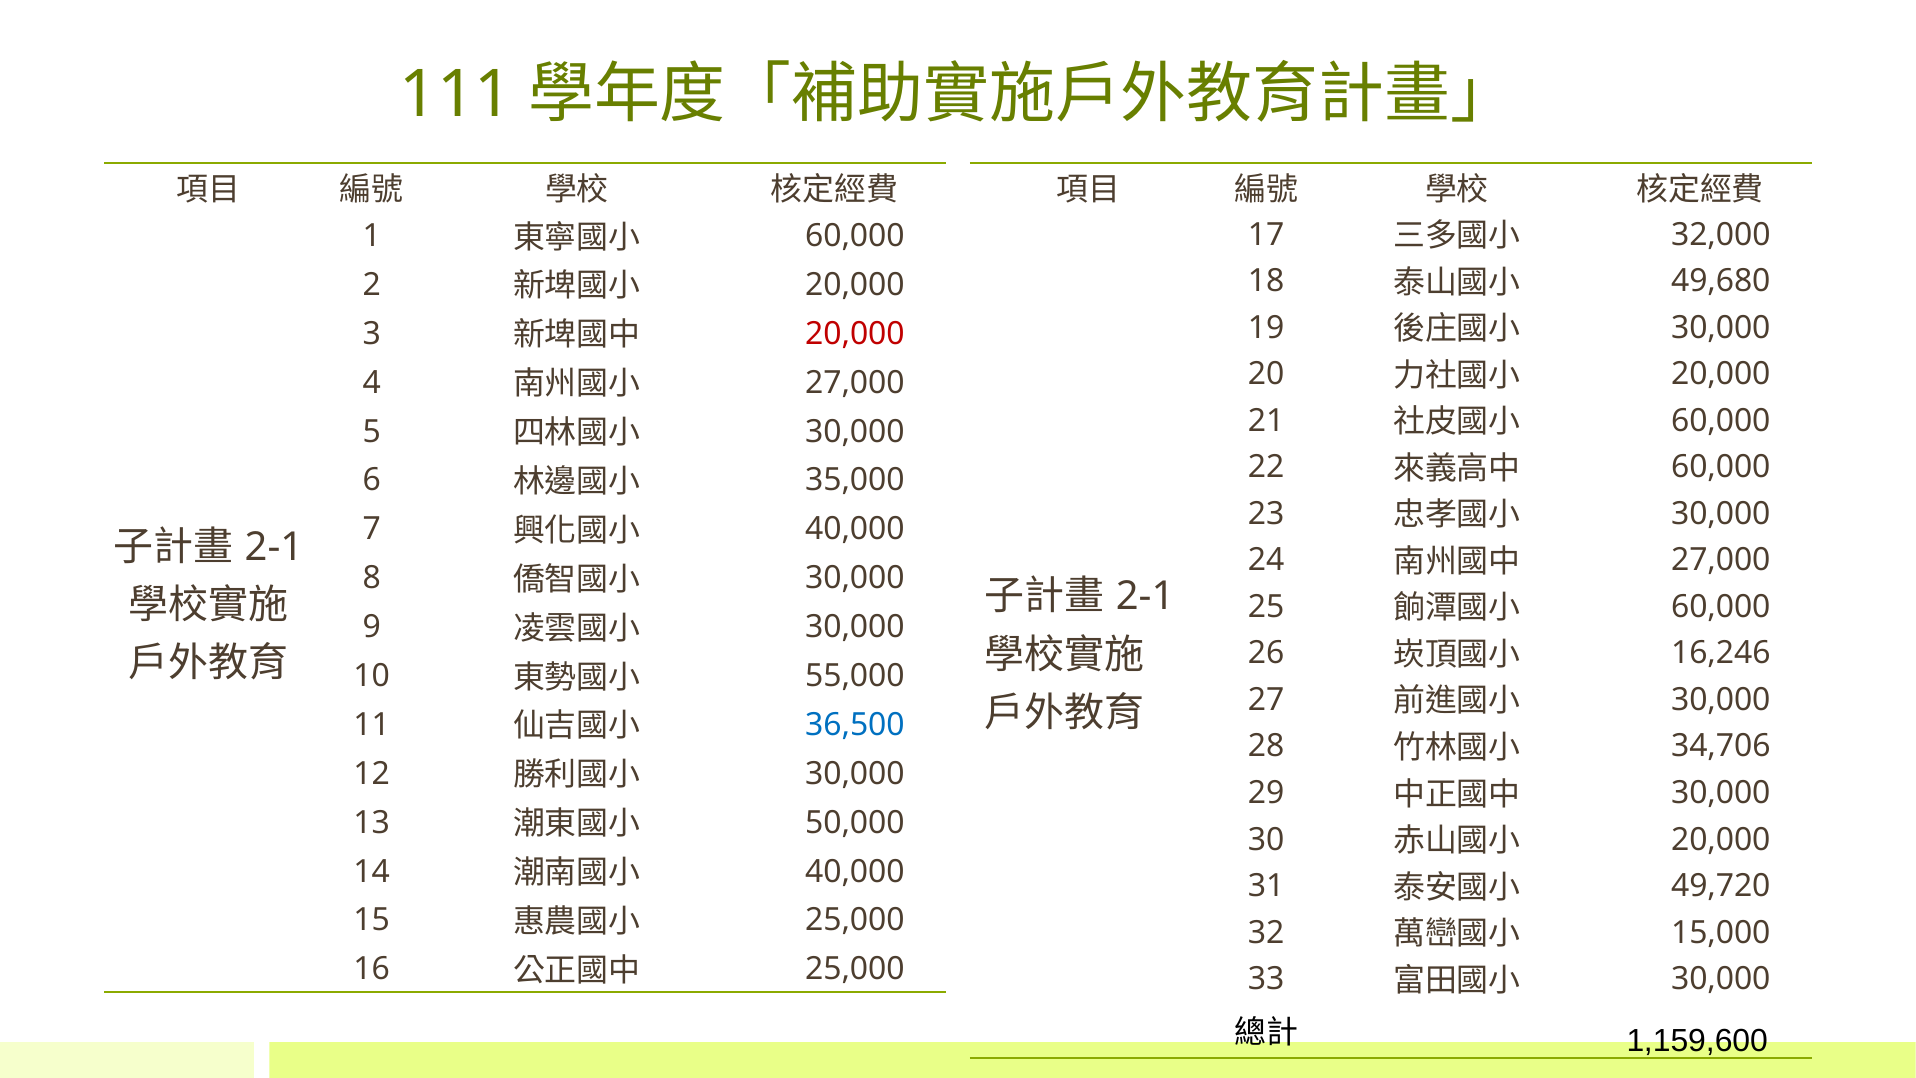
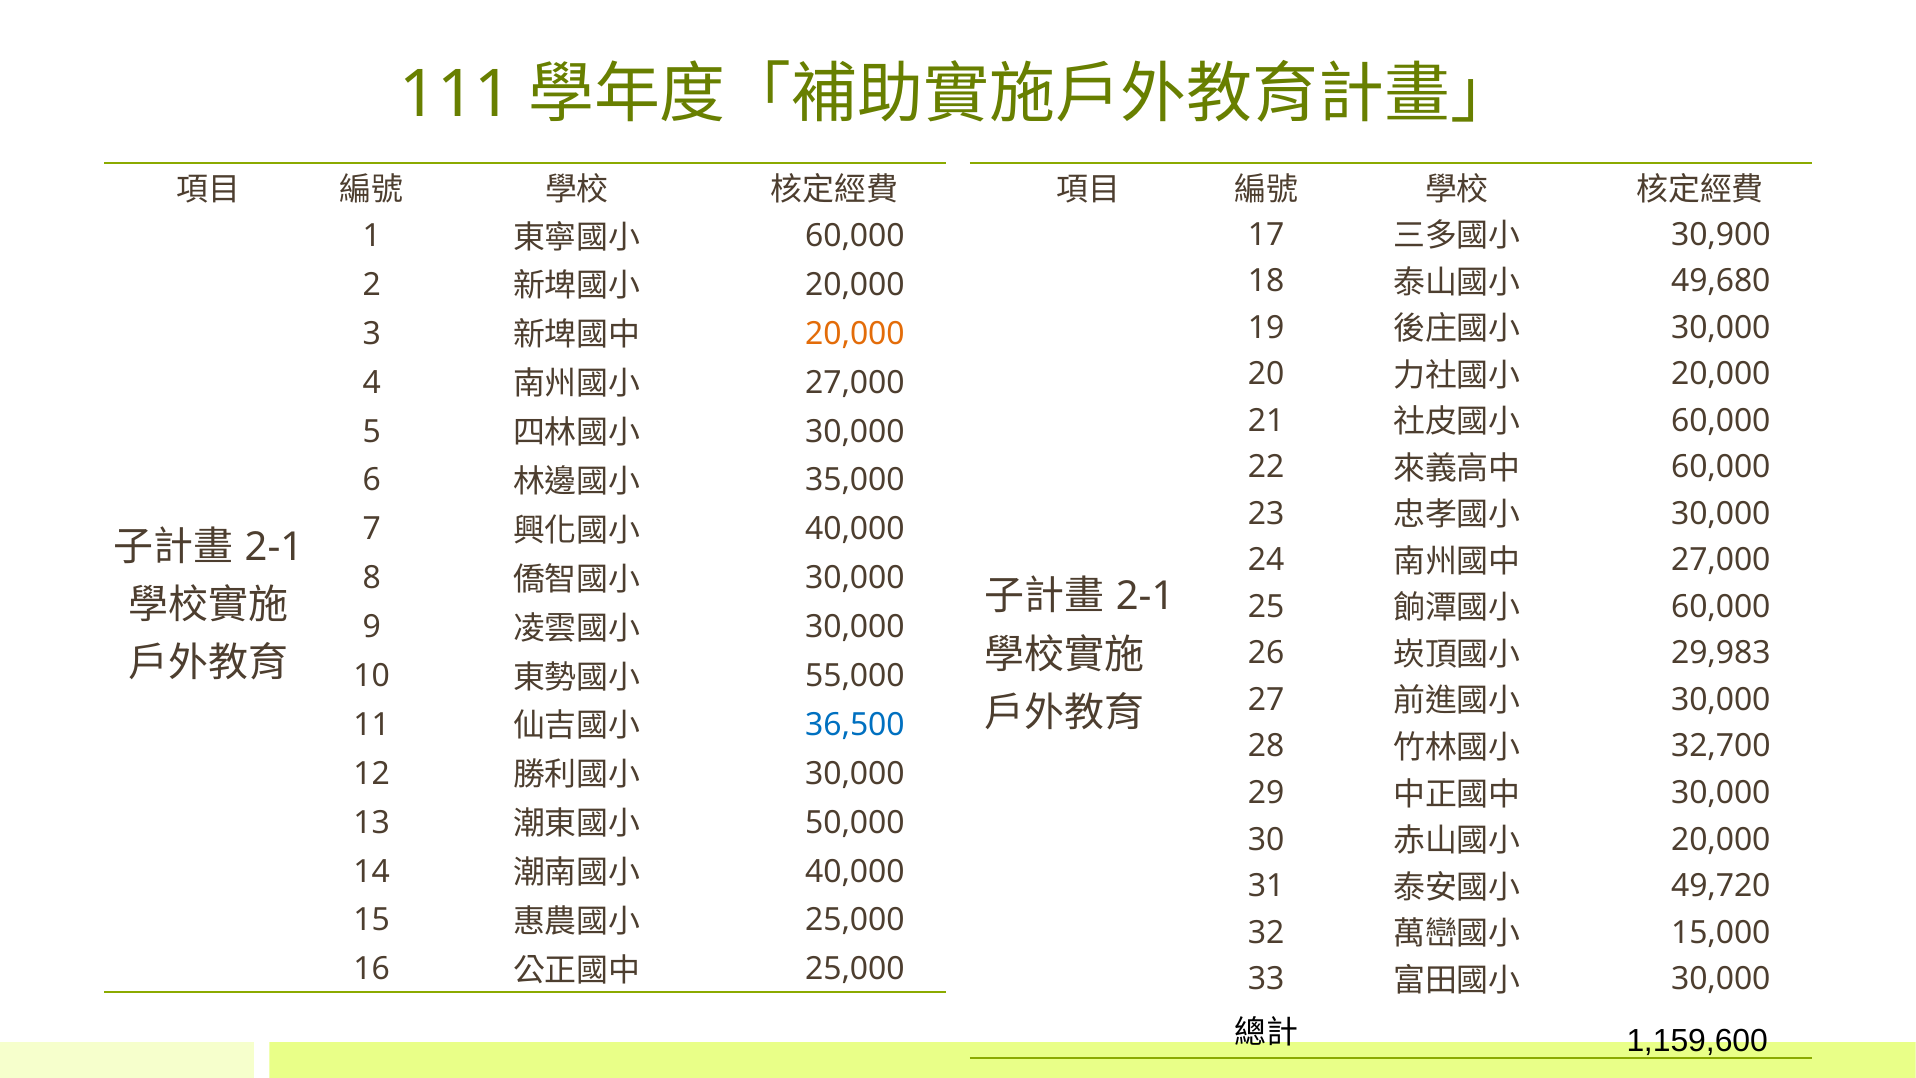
32,000: 32,000 -> 30,900
20,000 at (855, 334) colour: red -> orange
16,246: 16,246 -> 29,983
34,706: 34,706 -> 32,700
